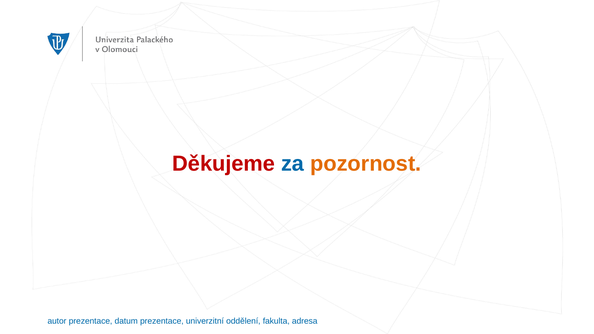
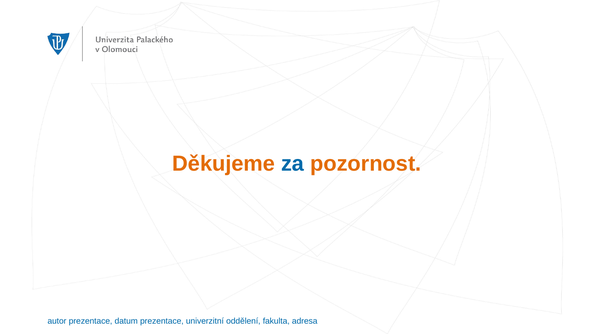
Děkujeme colour: red -> orange
